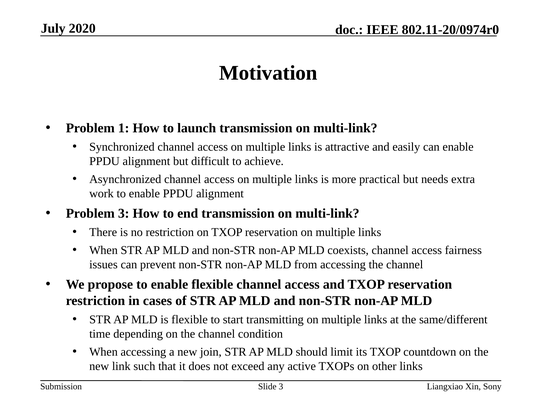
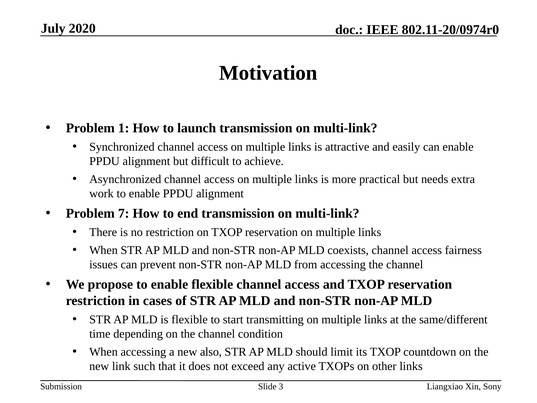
Problem 3: 3 -> 7
join: join -> also
